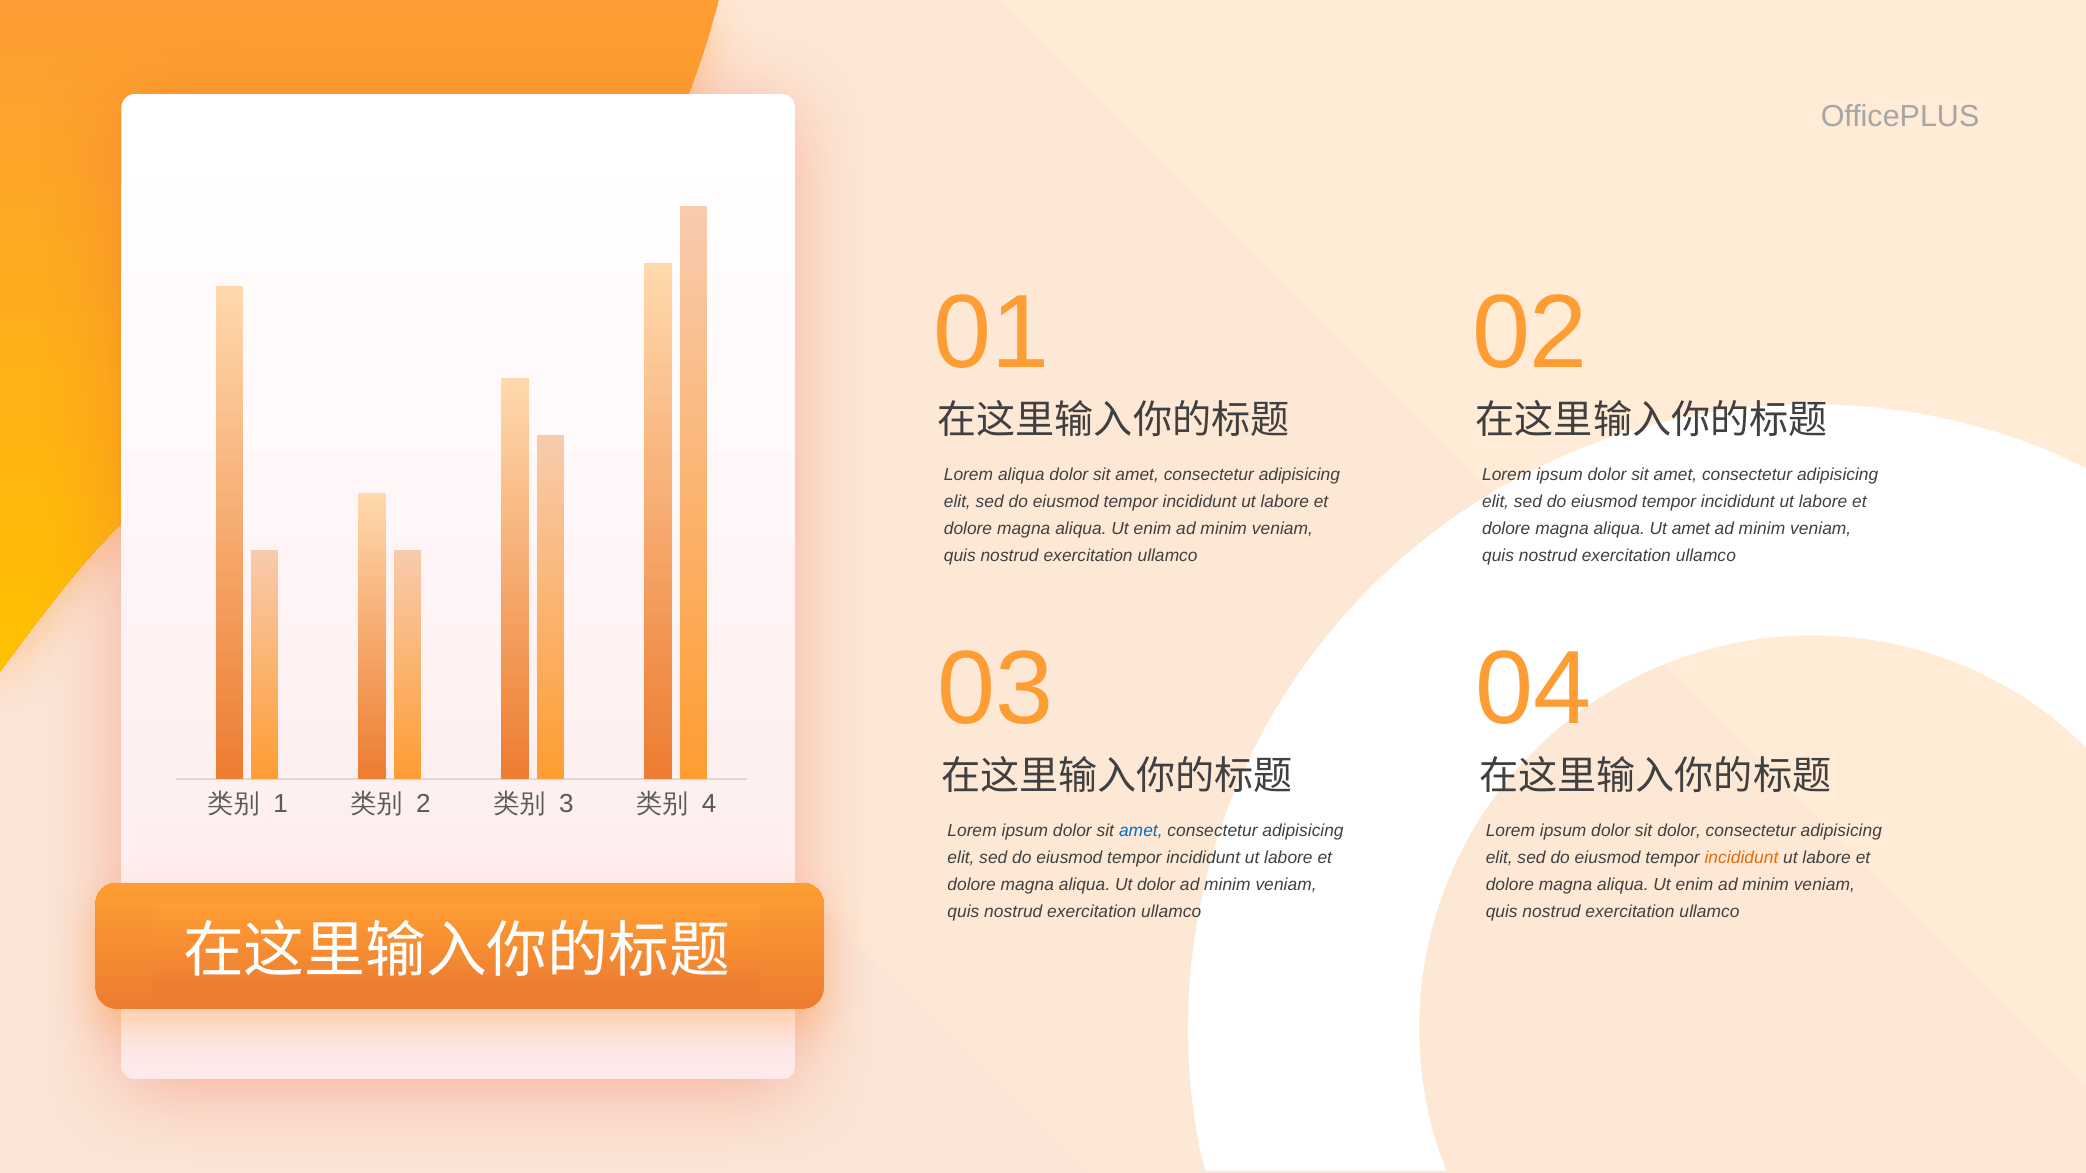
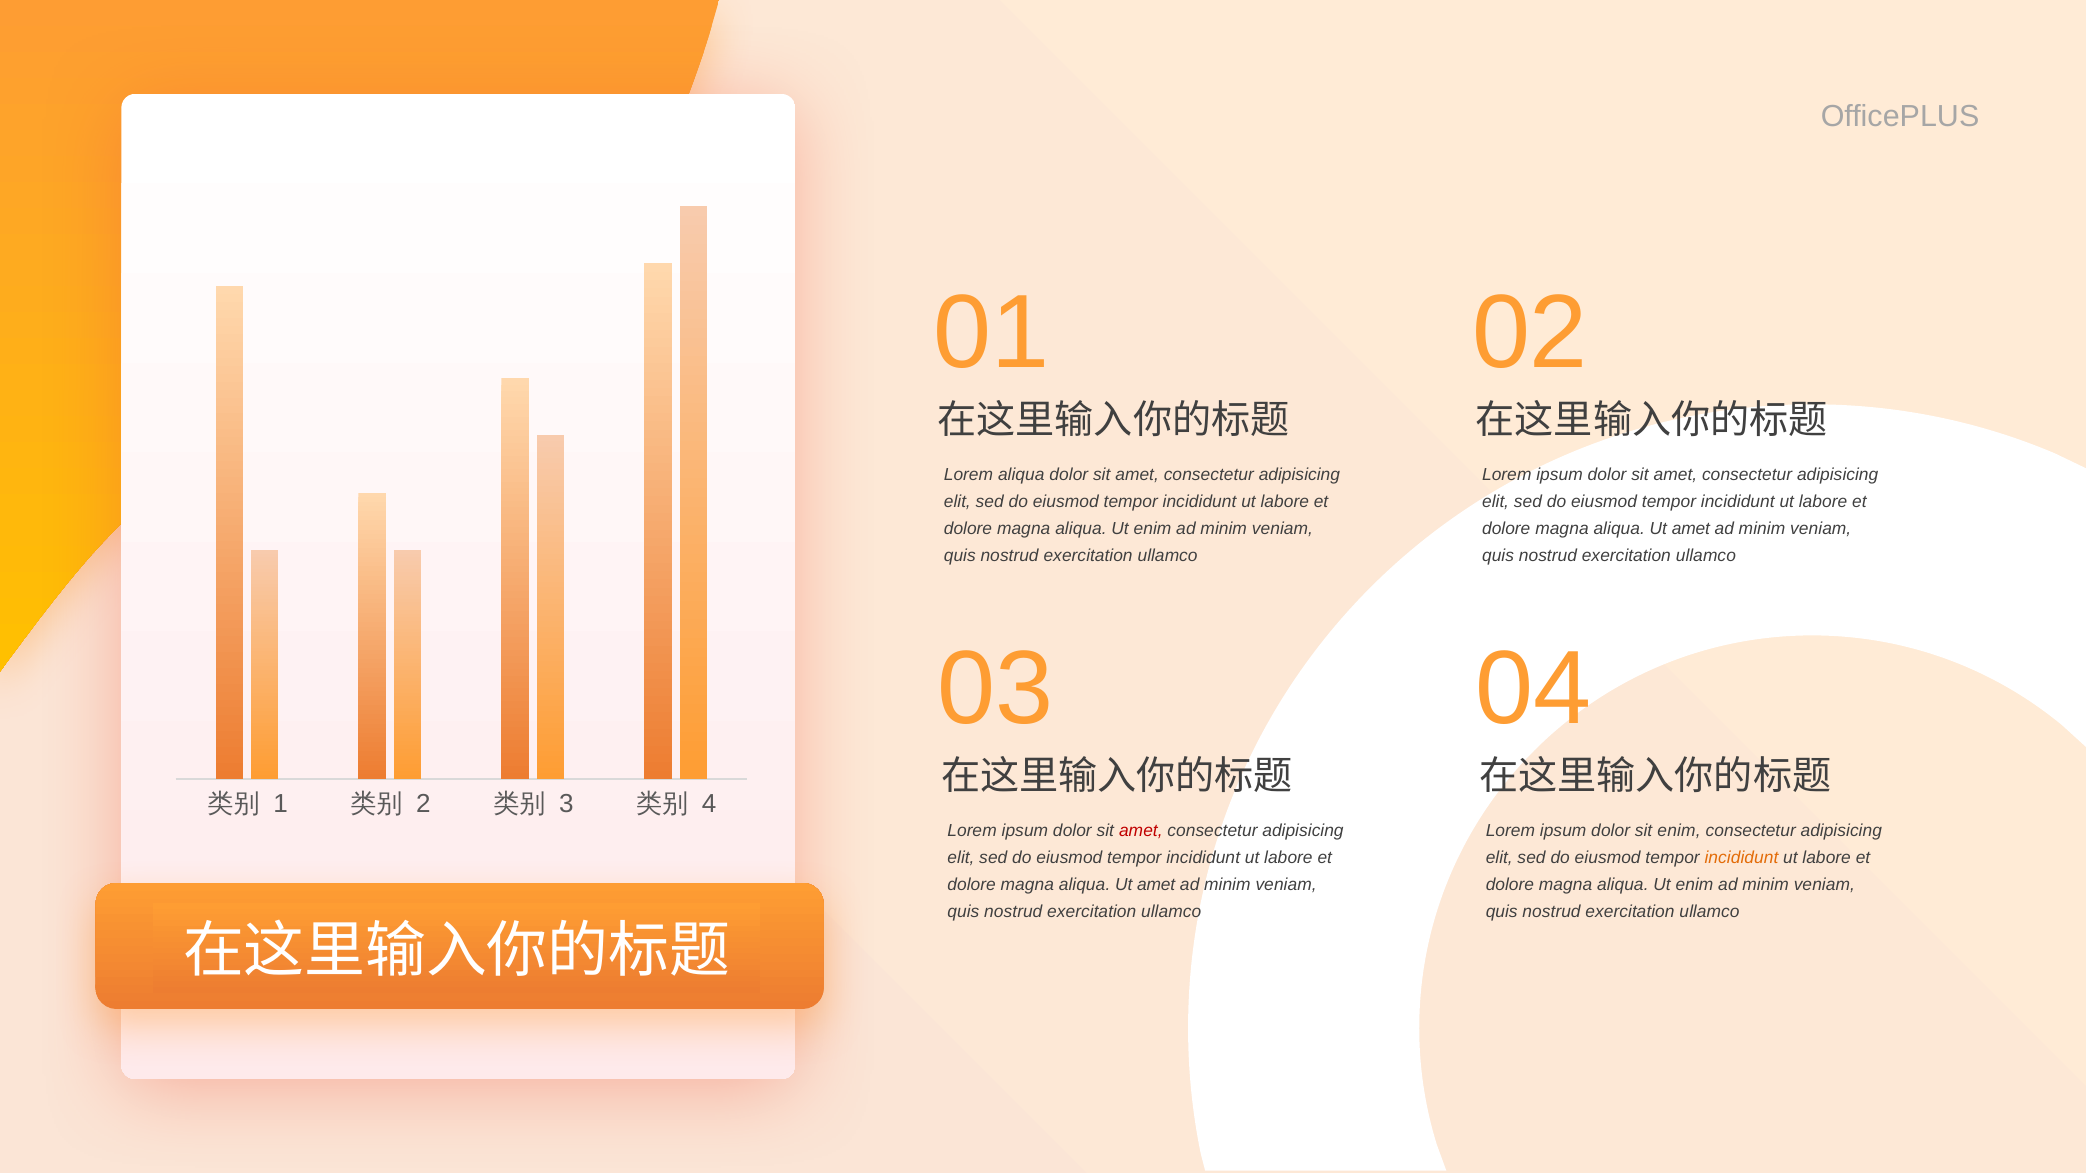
amet at (1141, 831) colour: blue -> red
sit dolor: dolor -> enim
dolor at (1156, 885): dolor -> amet
